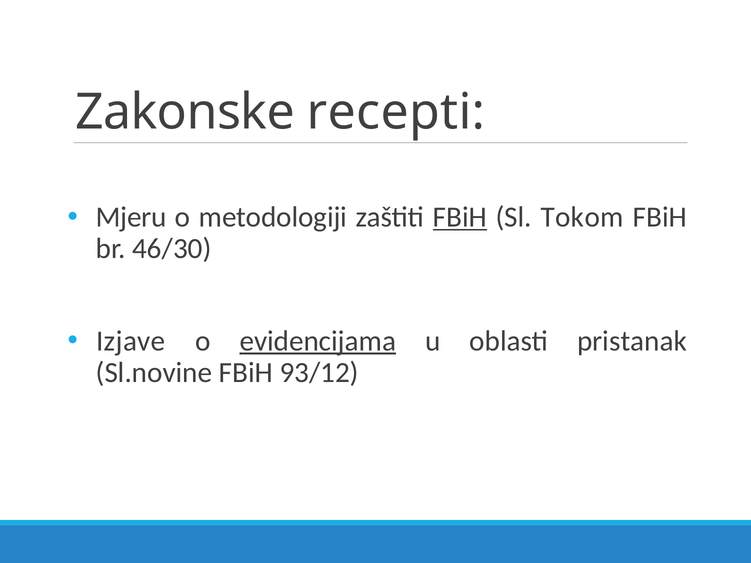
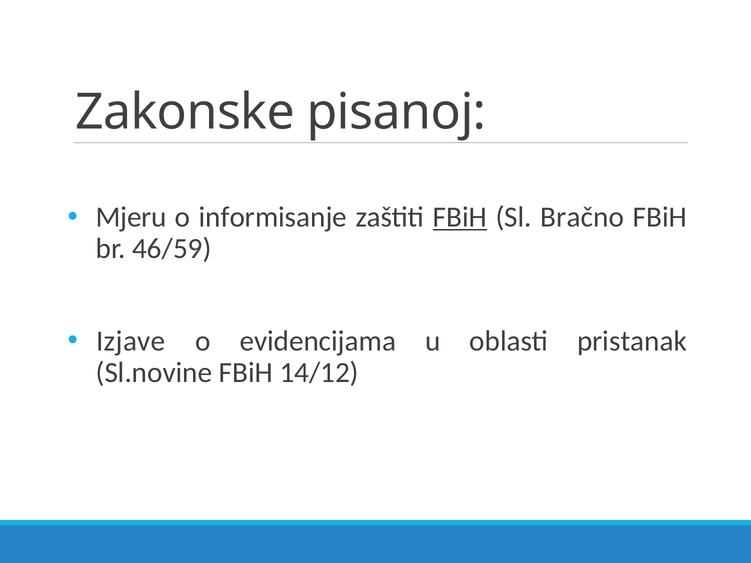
recepti: recepti -> pisanoj
metodologiji: metodologiji -> informisanje
Tokom: Tokom -> Bračno
46/30: 46/30 -> 46/59
evidencijama underline: present -> none
93/12: 93/12 -> 14/12
